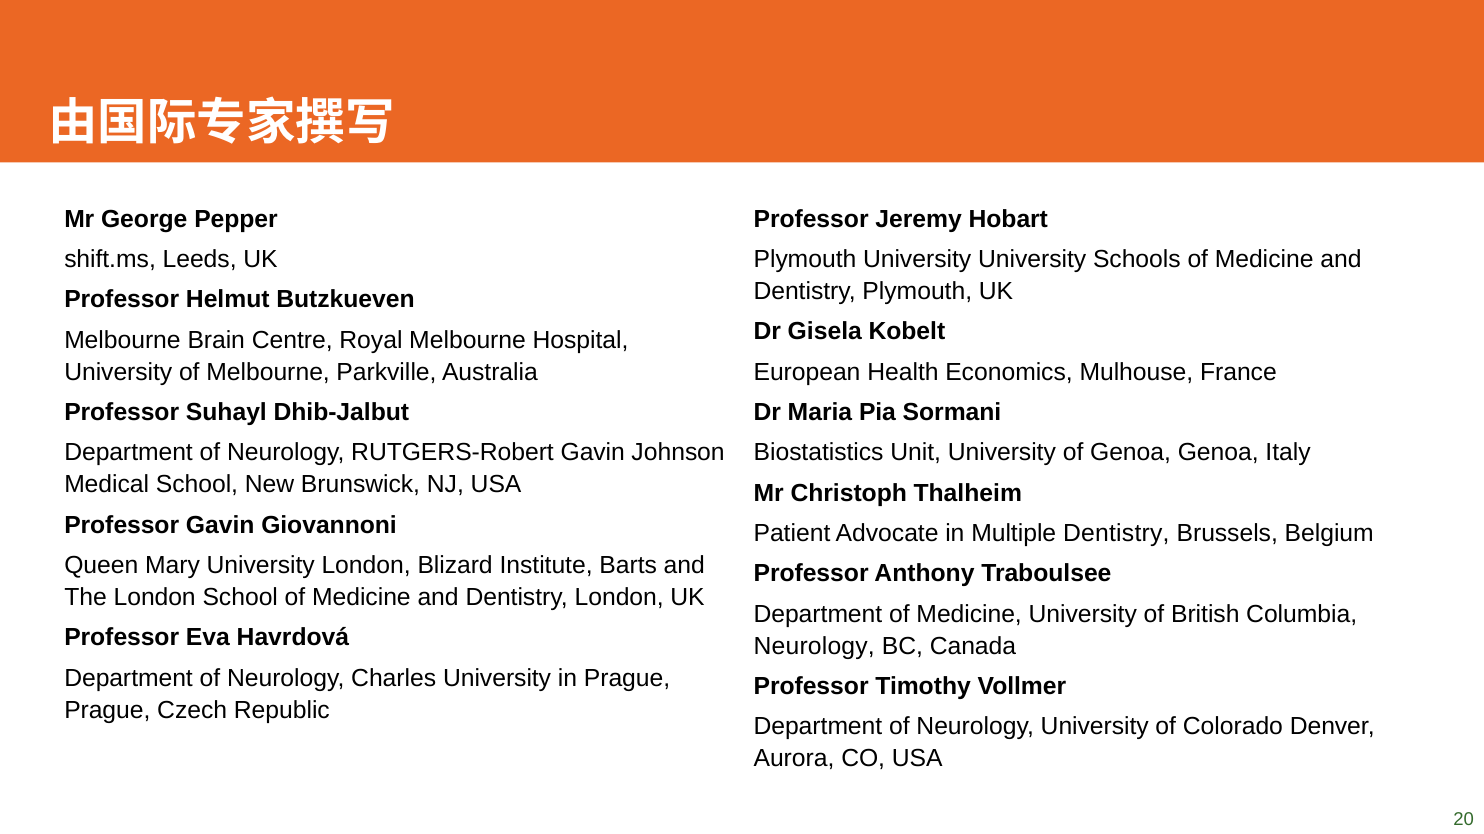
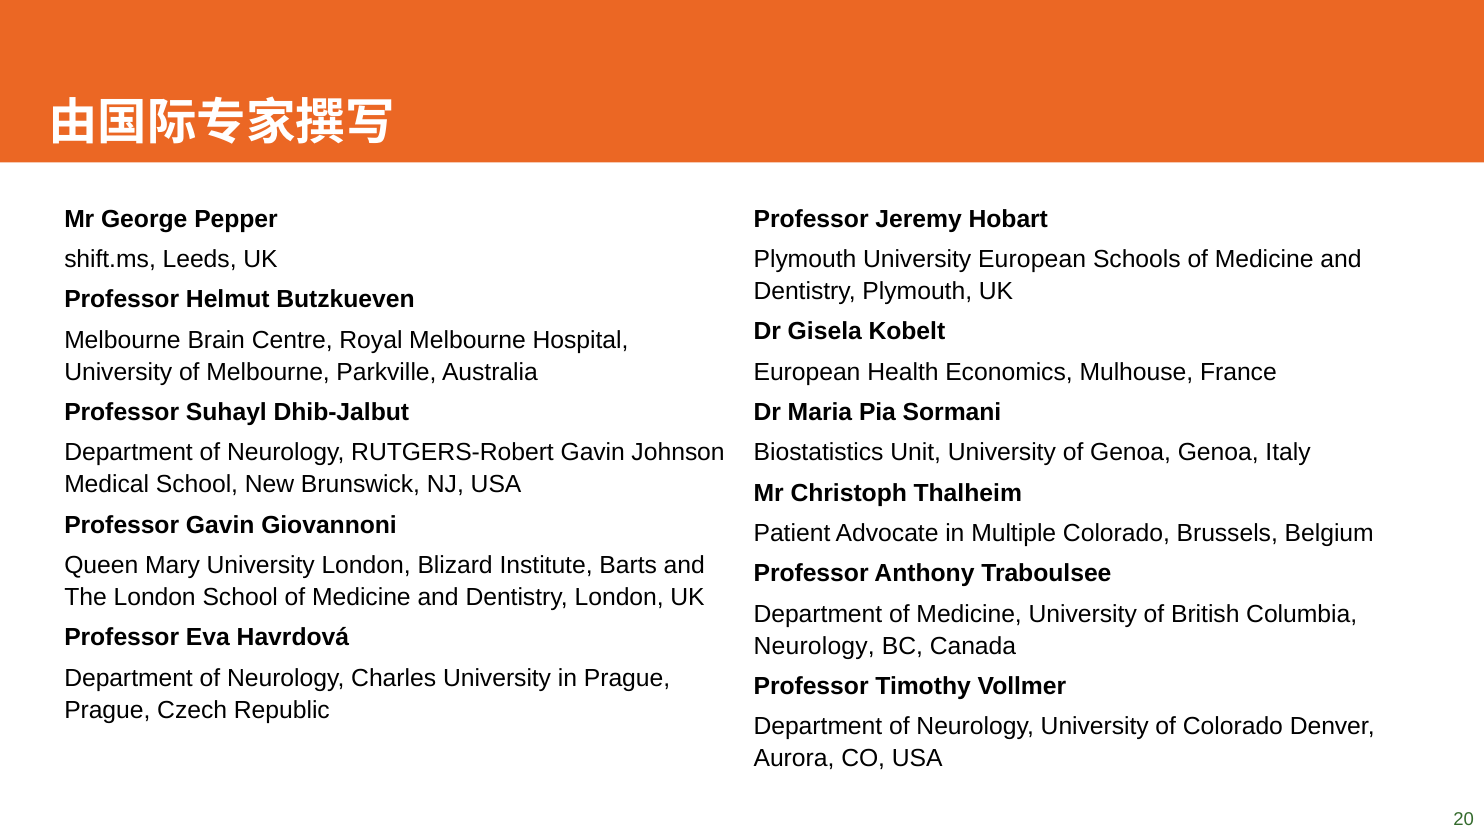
University University: University -> European
Multiple Dentistry: Dentistry -> Colorado
